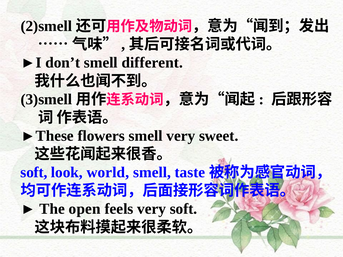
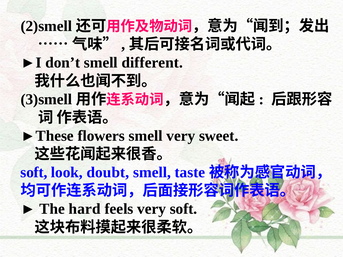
world: world -> doubt
open: open -> hard
